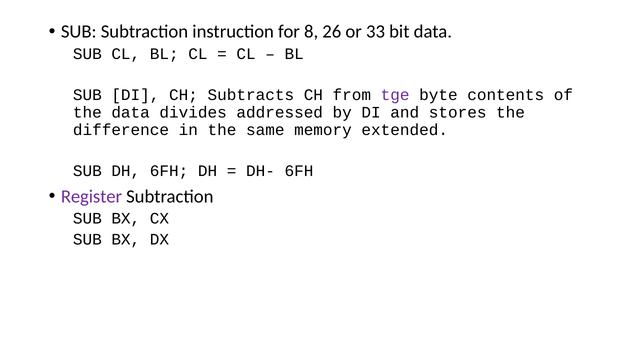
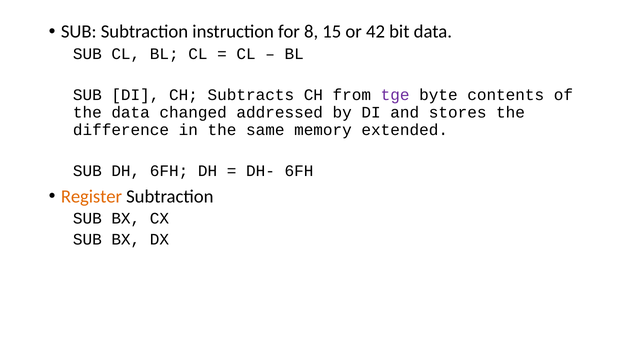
26: 26 -> 15
33: 33 -> 42
divides: divides -> changed
Register colour: purple -> orange
